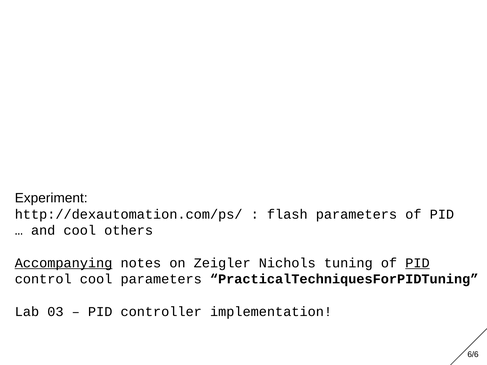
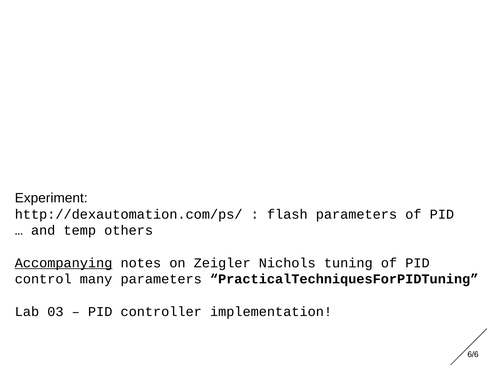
and cool: cool -> temp
PID at (417, 263) underline: present -> none
control cool: cool -> many
